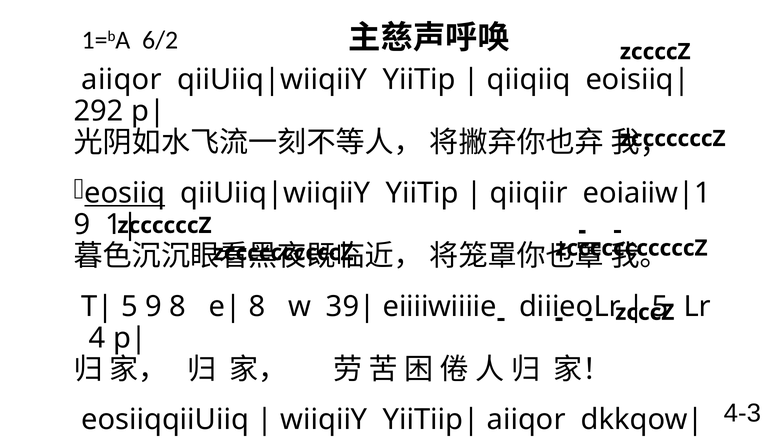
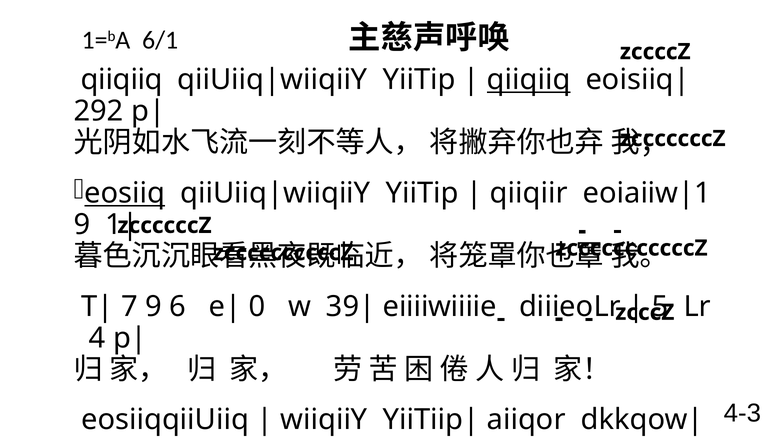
6/2: 6/2 -> 6/1
aiiqor at (122, 80): aiiqor -> qiiqiiq
qiiqiiq at (529, 80) underline: none -> present
5 at (129, 306): 5 -> 7
9 8: 8 -> 6
8 at (257, 306): 8 -> 0
